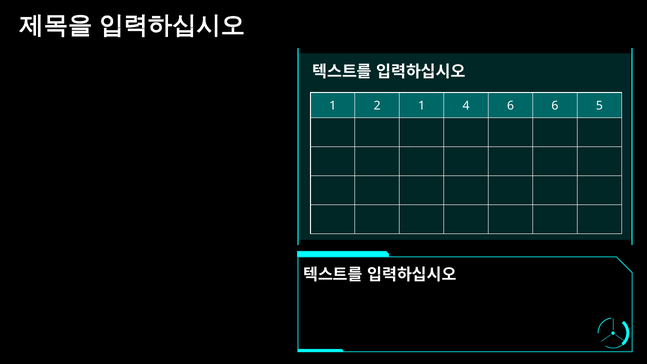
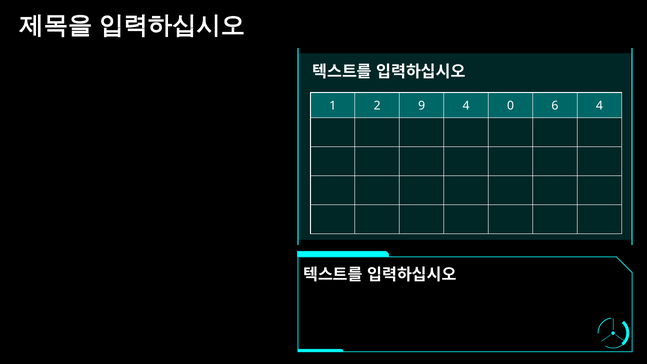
2 1: 1 -> 9
4 6: 6 -> 0
6 5: 5 -> 4
